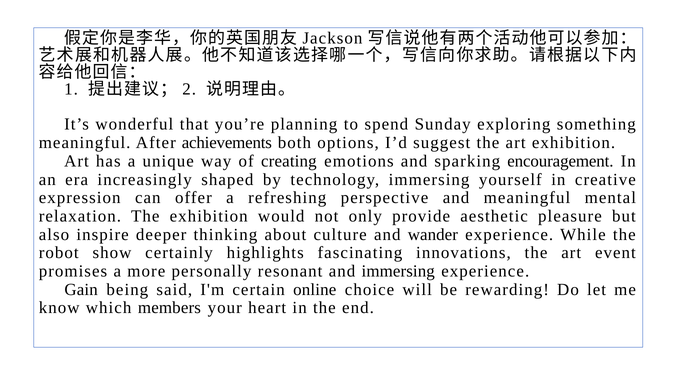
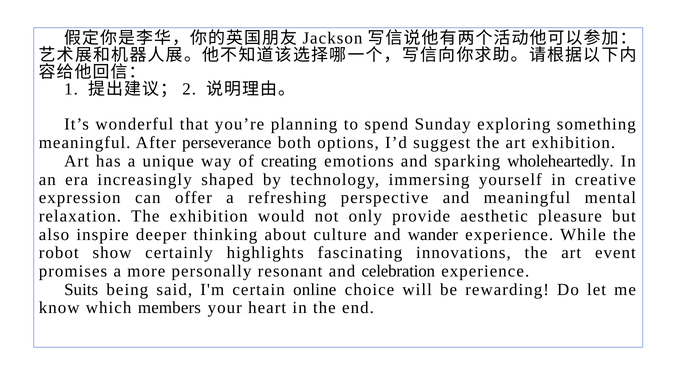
achievements: achievements -> perseverance
encouragement: encouragement -> wholeheartedly
and immersing: immersing -> celebration
Gain: Gain -> Suits
